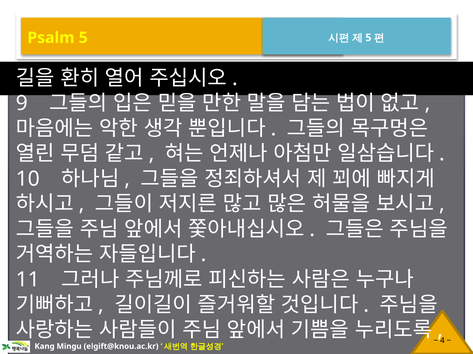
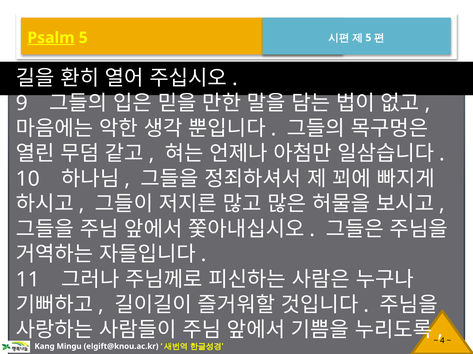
Psalm underline: none -> present
